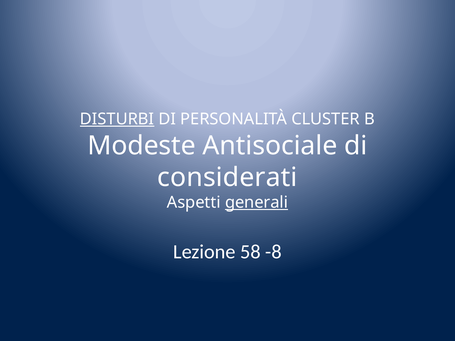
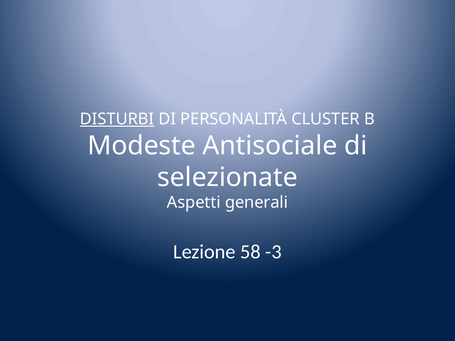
considerati: considerati -> selezionate
generali underline: present -> none
-8: -8 -> -3
